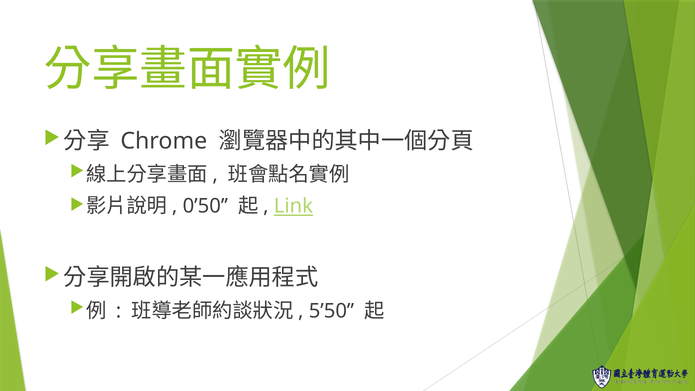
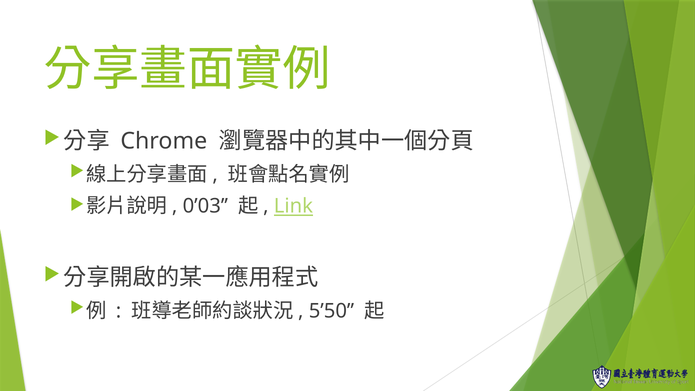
0’50: 0’50 -> 0’03
